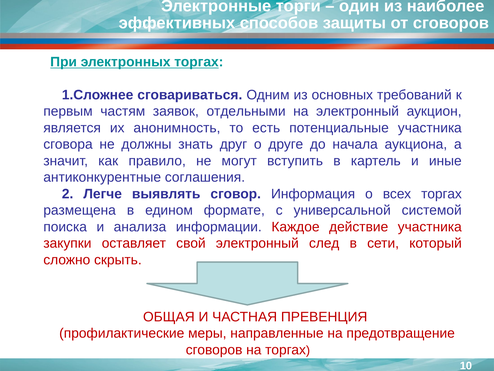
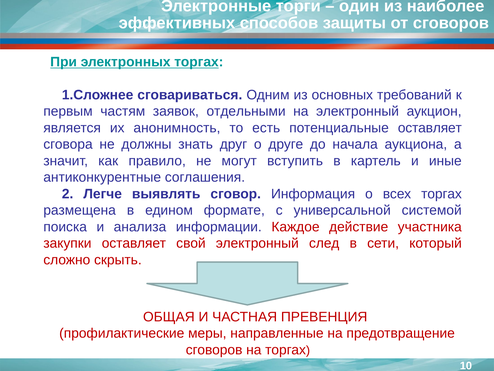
потенциальные участника: участника -> оставляет
